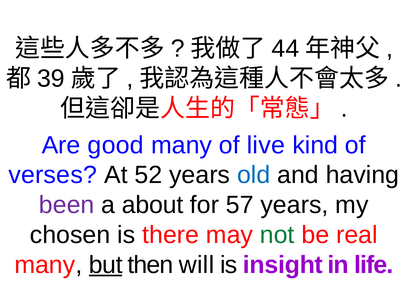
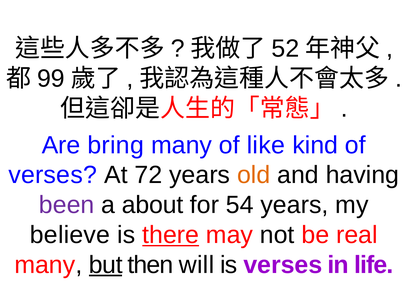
44: 44 -> 52
39: 39 -> 99
good: good -> bring
live: live -> like
52: 52 -> 72
old colour: blue -> orange
57: 57 -> 54
chosen: chosen -> believe
there underline: none -> present
not colour: green -> black
is insight: insight -> verses
